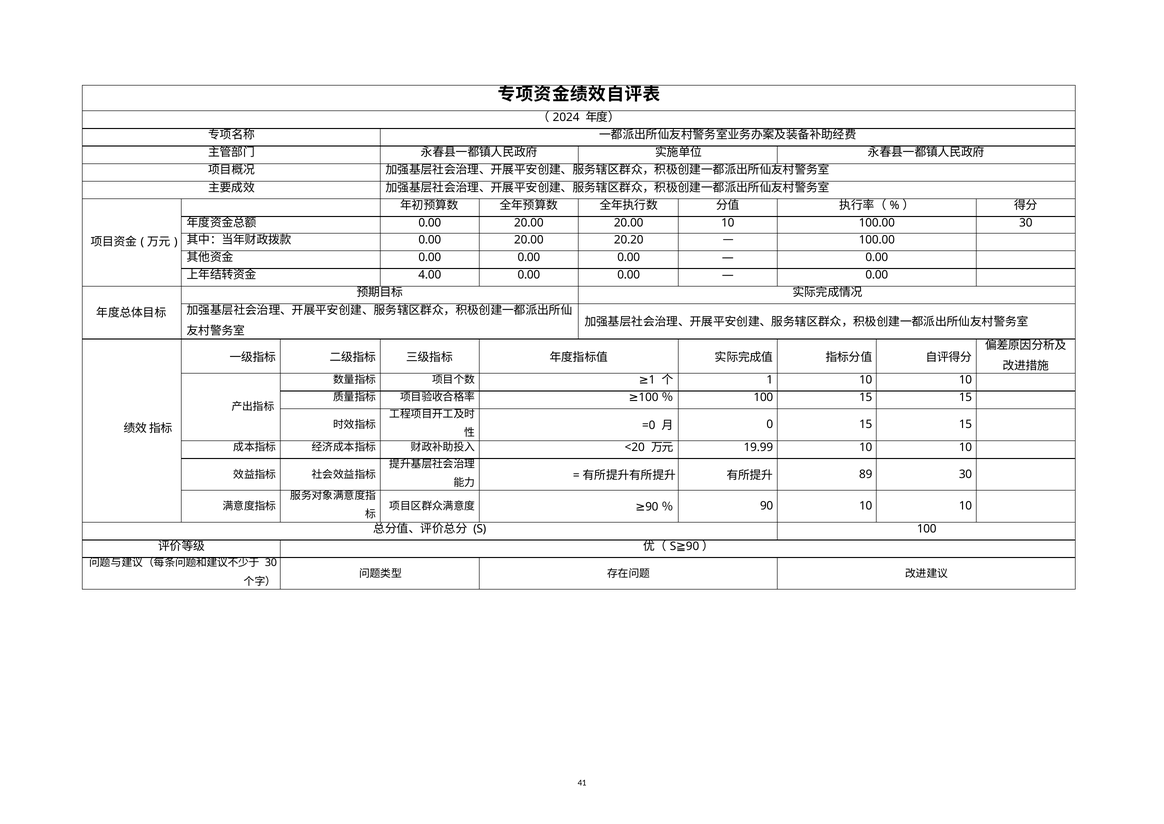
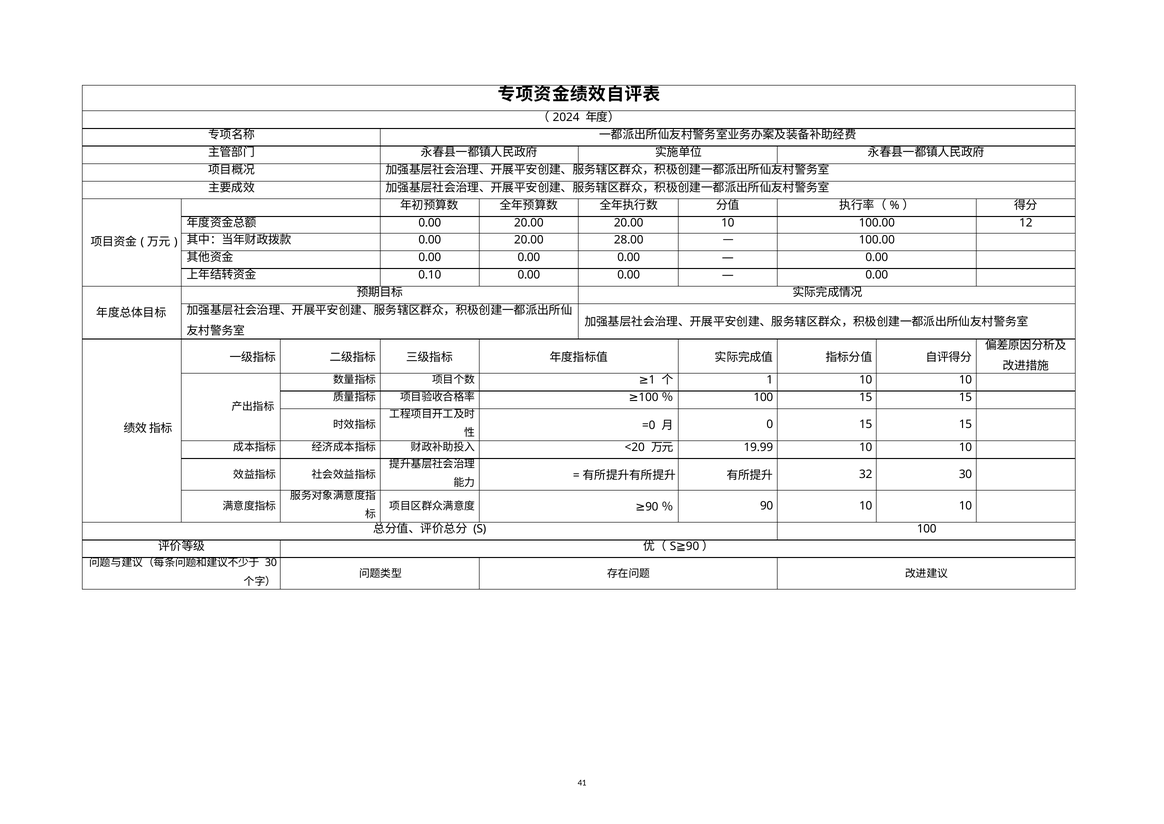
100.00 30: 30 -> 12
20.20: 20.20 -> 28.00
4.00: 4.00 -> 0.10
89: 89 -> 32
